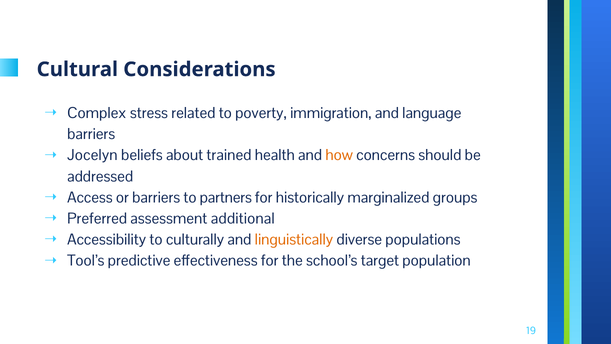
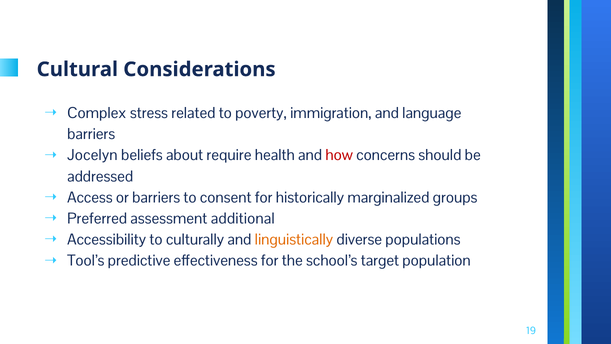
trained: trained -> require
how colour: orange -> red
partners: partners -> consent
